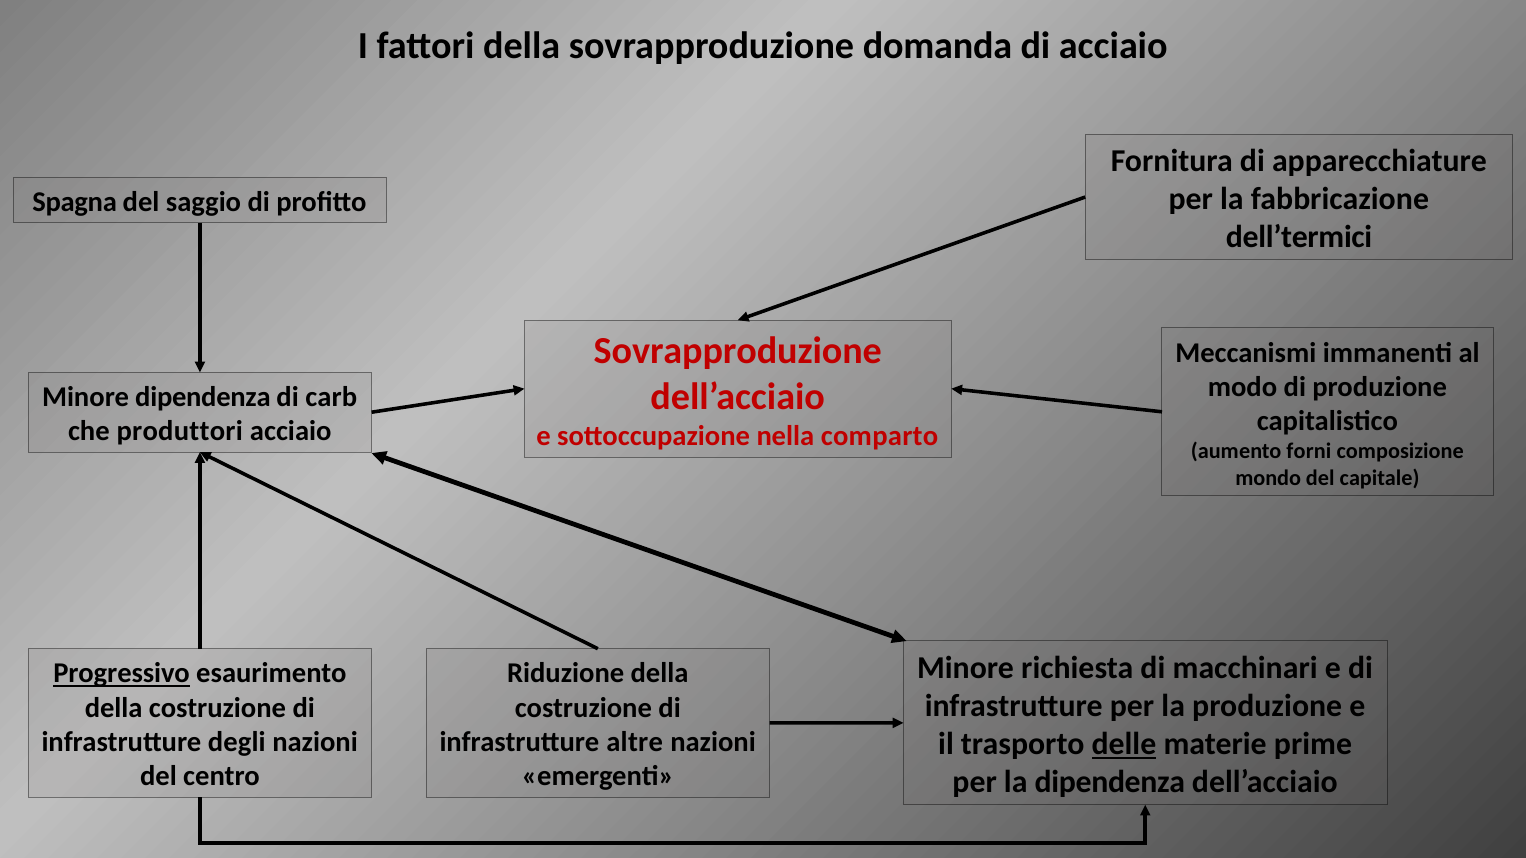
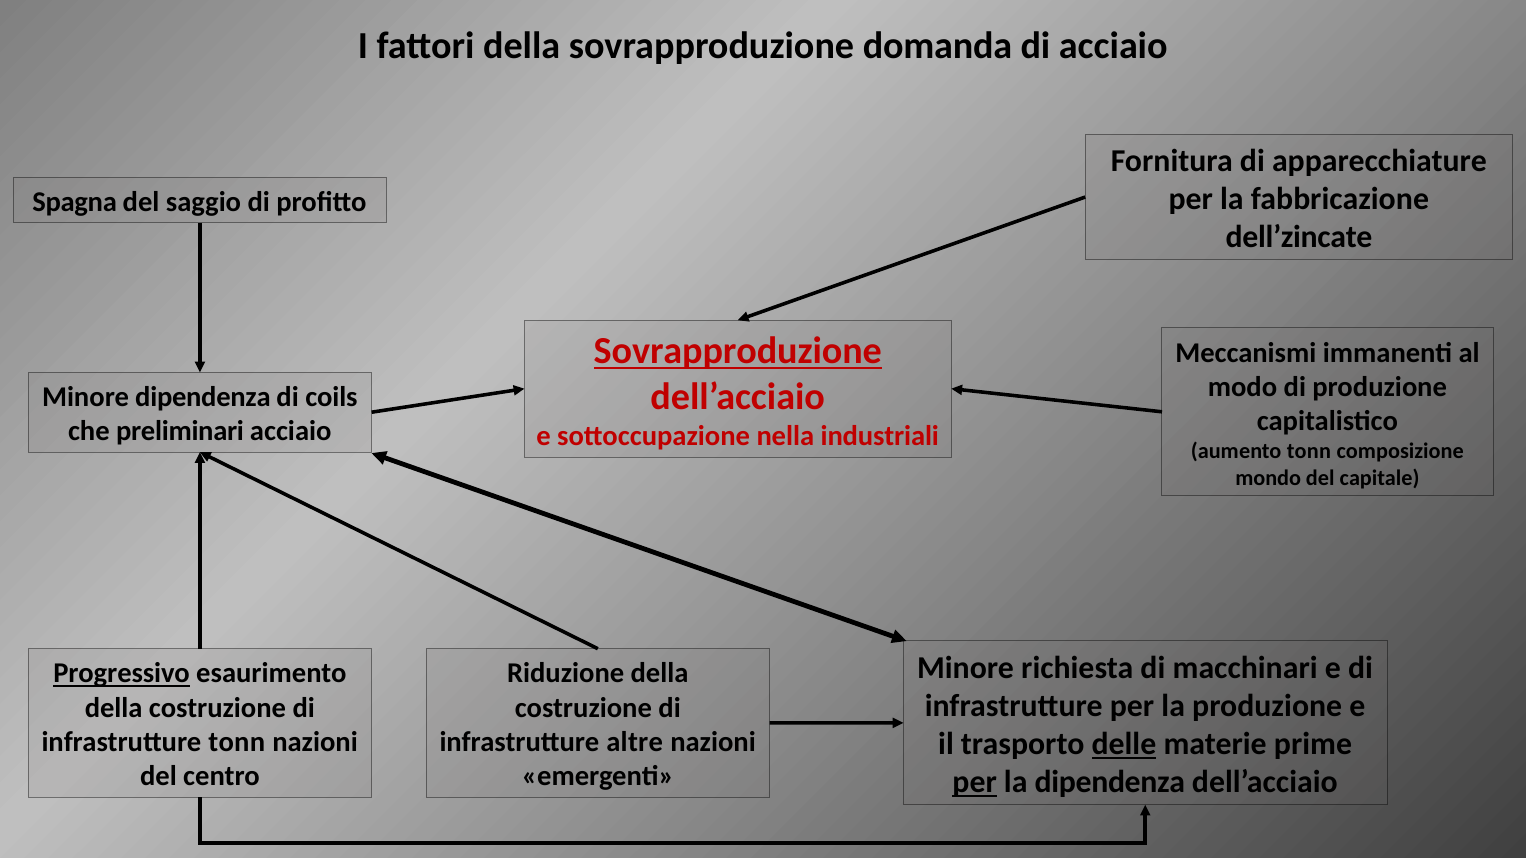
dell’termici: dell’termici -> dell’zincate
Sovrapproduzione at (738, 351) underline: none -> present
carb: carb -> coils
produttori: produttori -> preliminari
comparto: comparto -> industriali
aumento forni: forni -> tonn
infrastrutture degli: degli -> tonn
per at (975, 783) underline: none -> present
